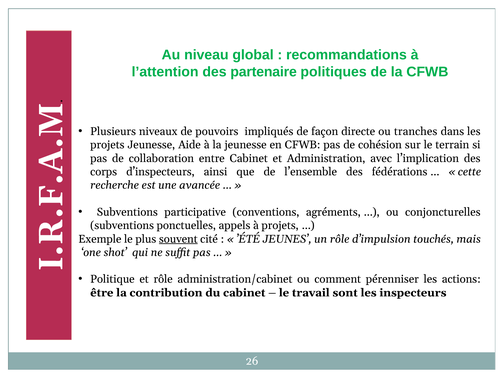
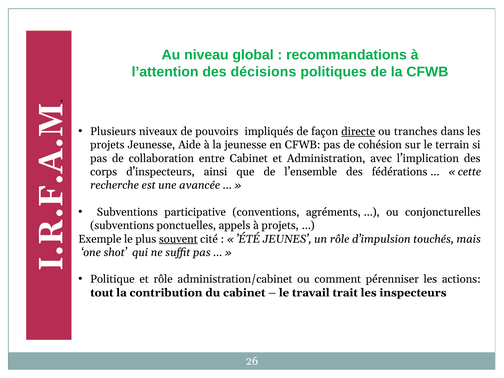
partenaire: partenaire -> décisions
directe underline: none -> present
être: être -> tout
sont: sont -> trait
